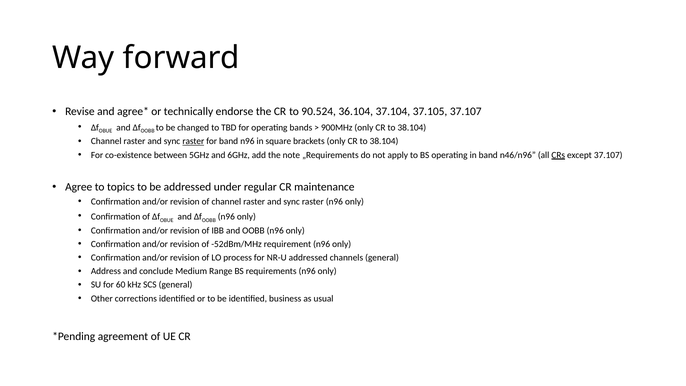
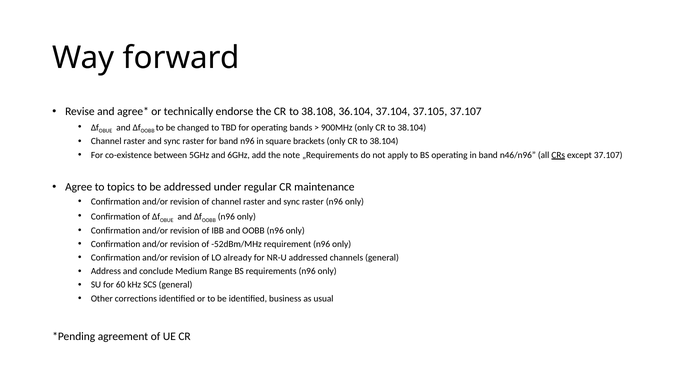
90.524: 90.524 -> 38.108
raster at (193, 141) underline: present -> none
process: process -> already
